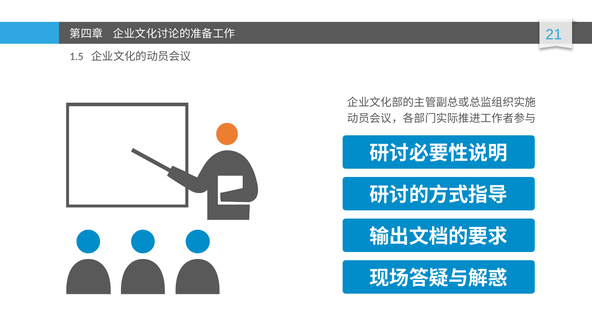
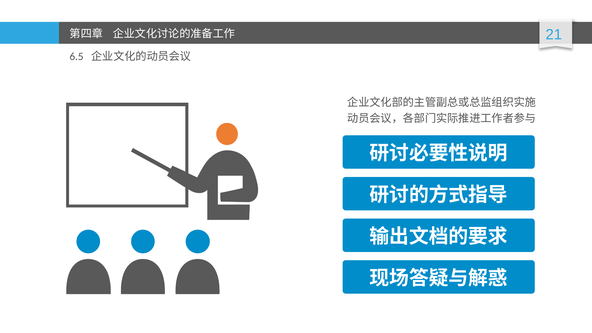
1.5: 1.5 -> 6.5
